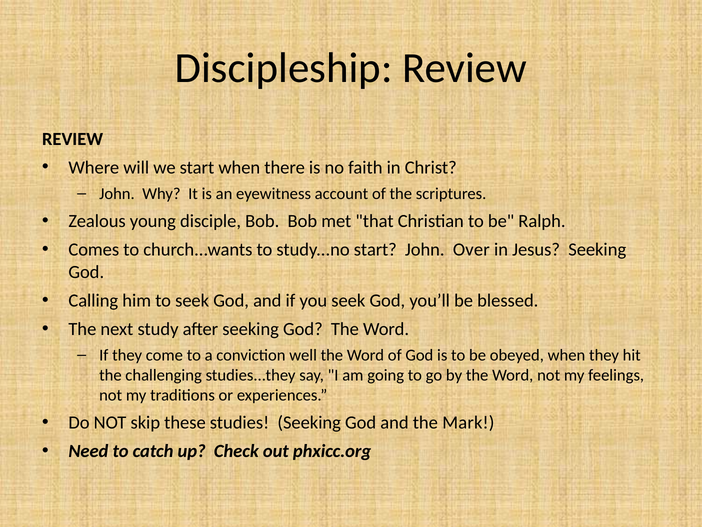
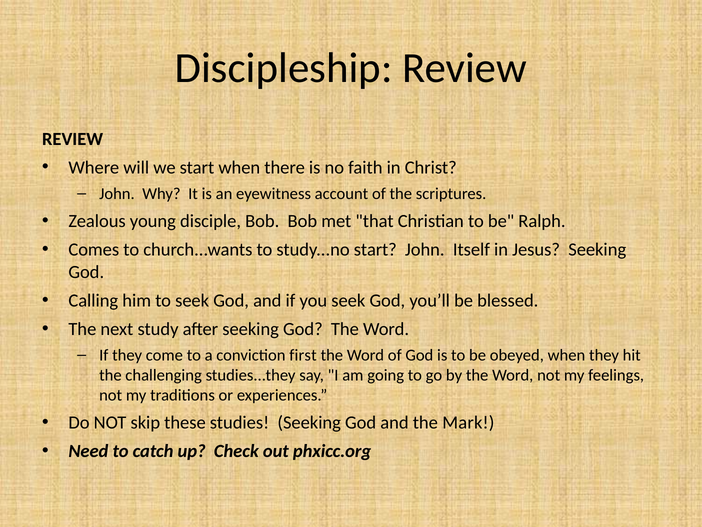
Over: Over -> Itself
well: well -> first
